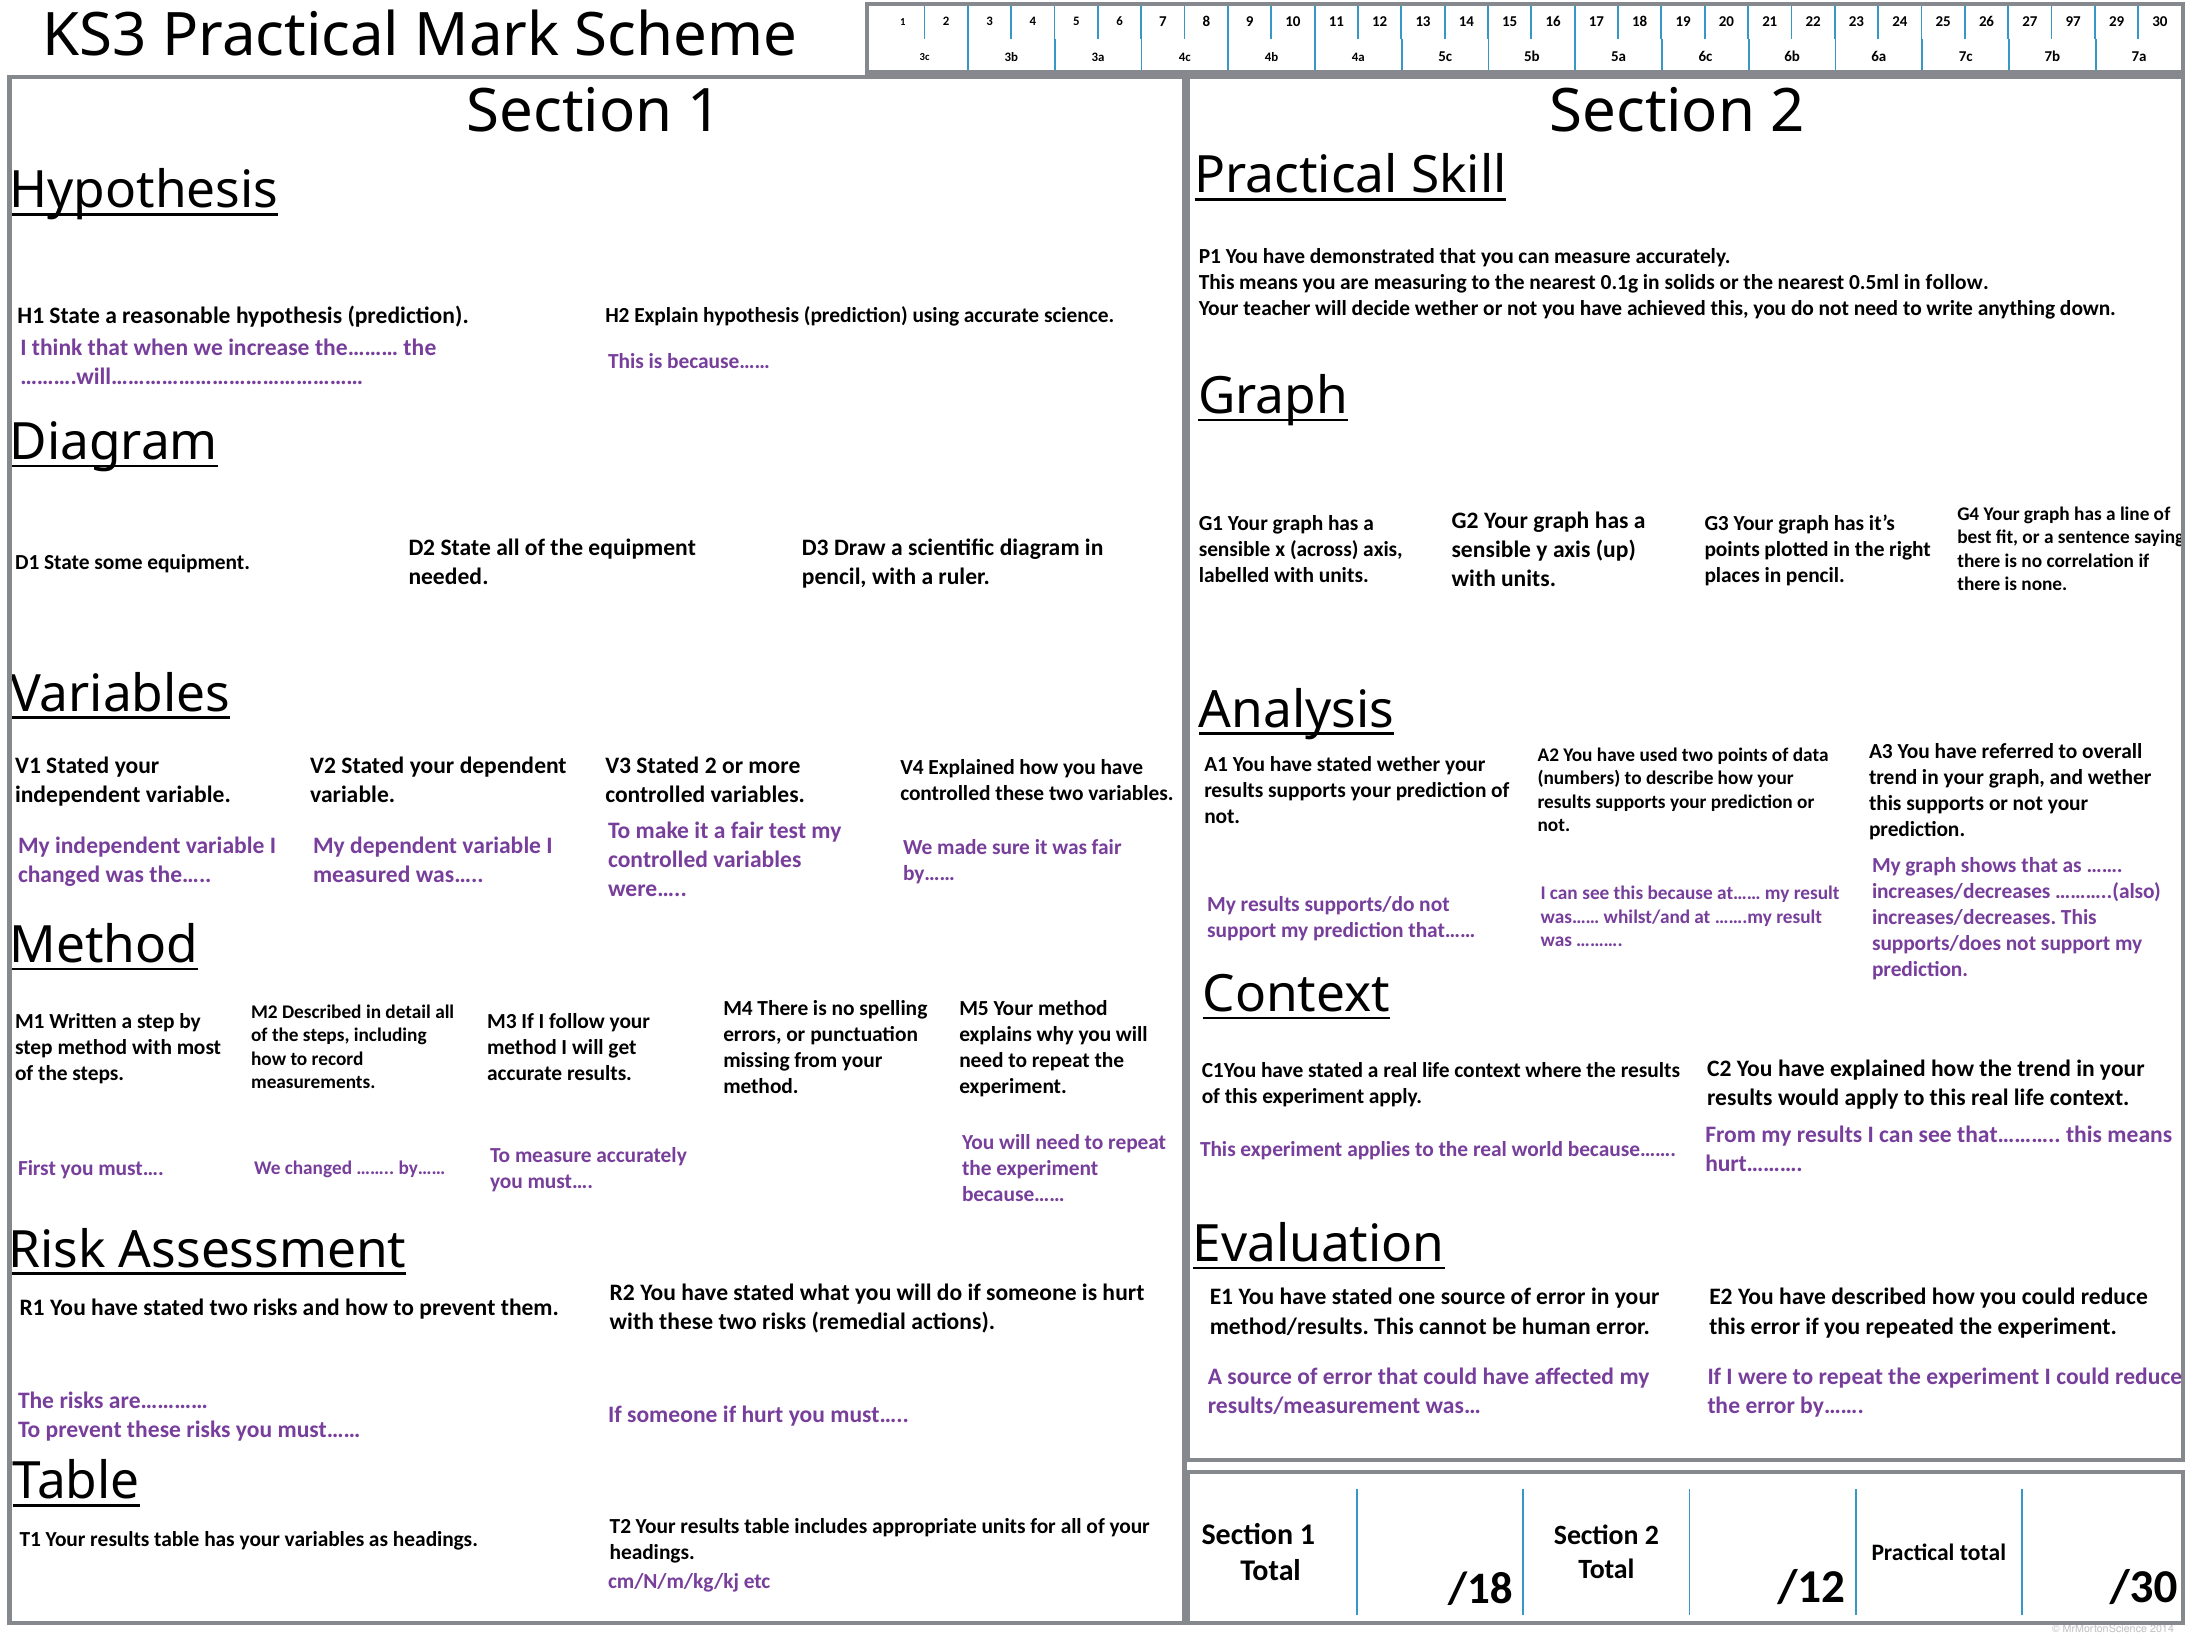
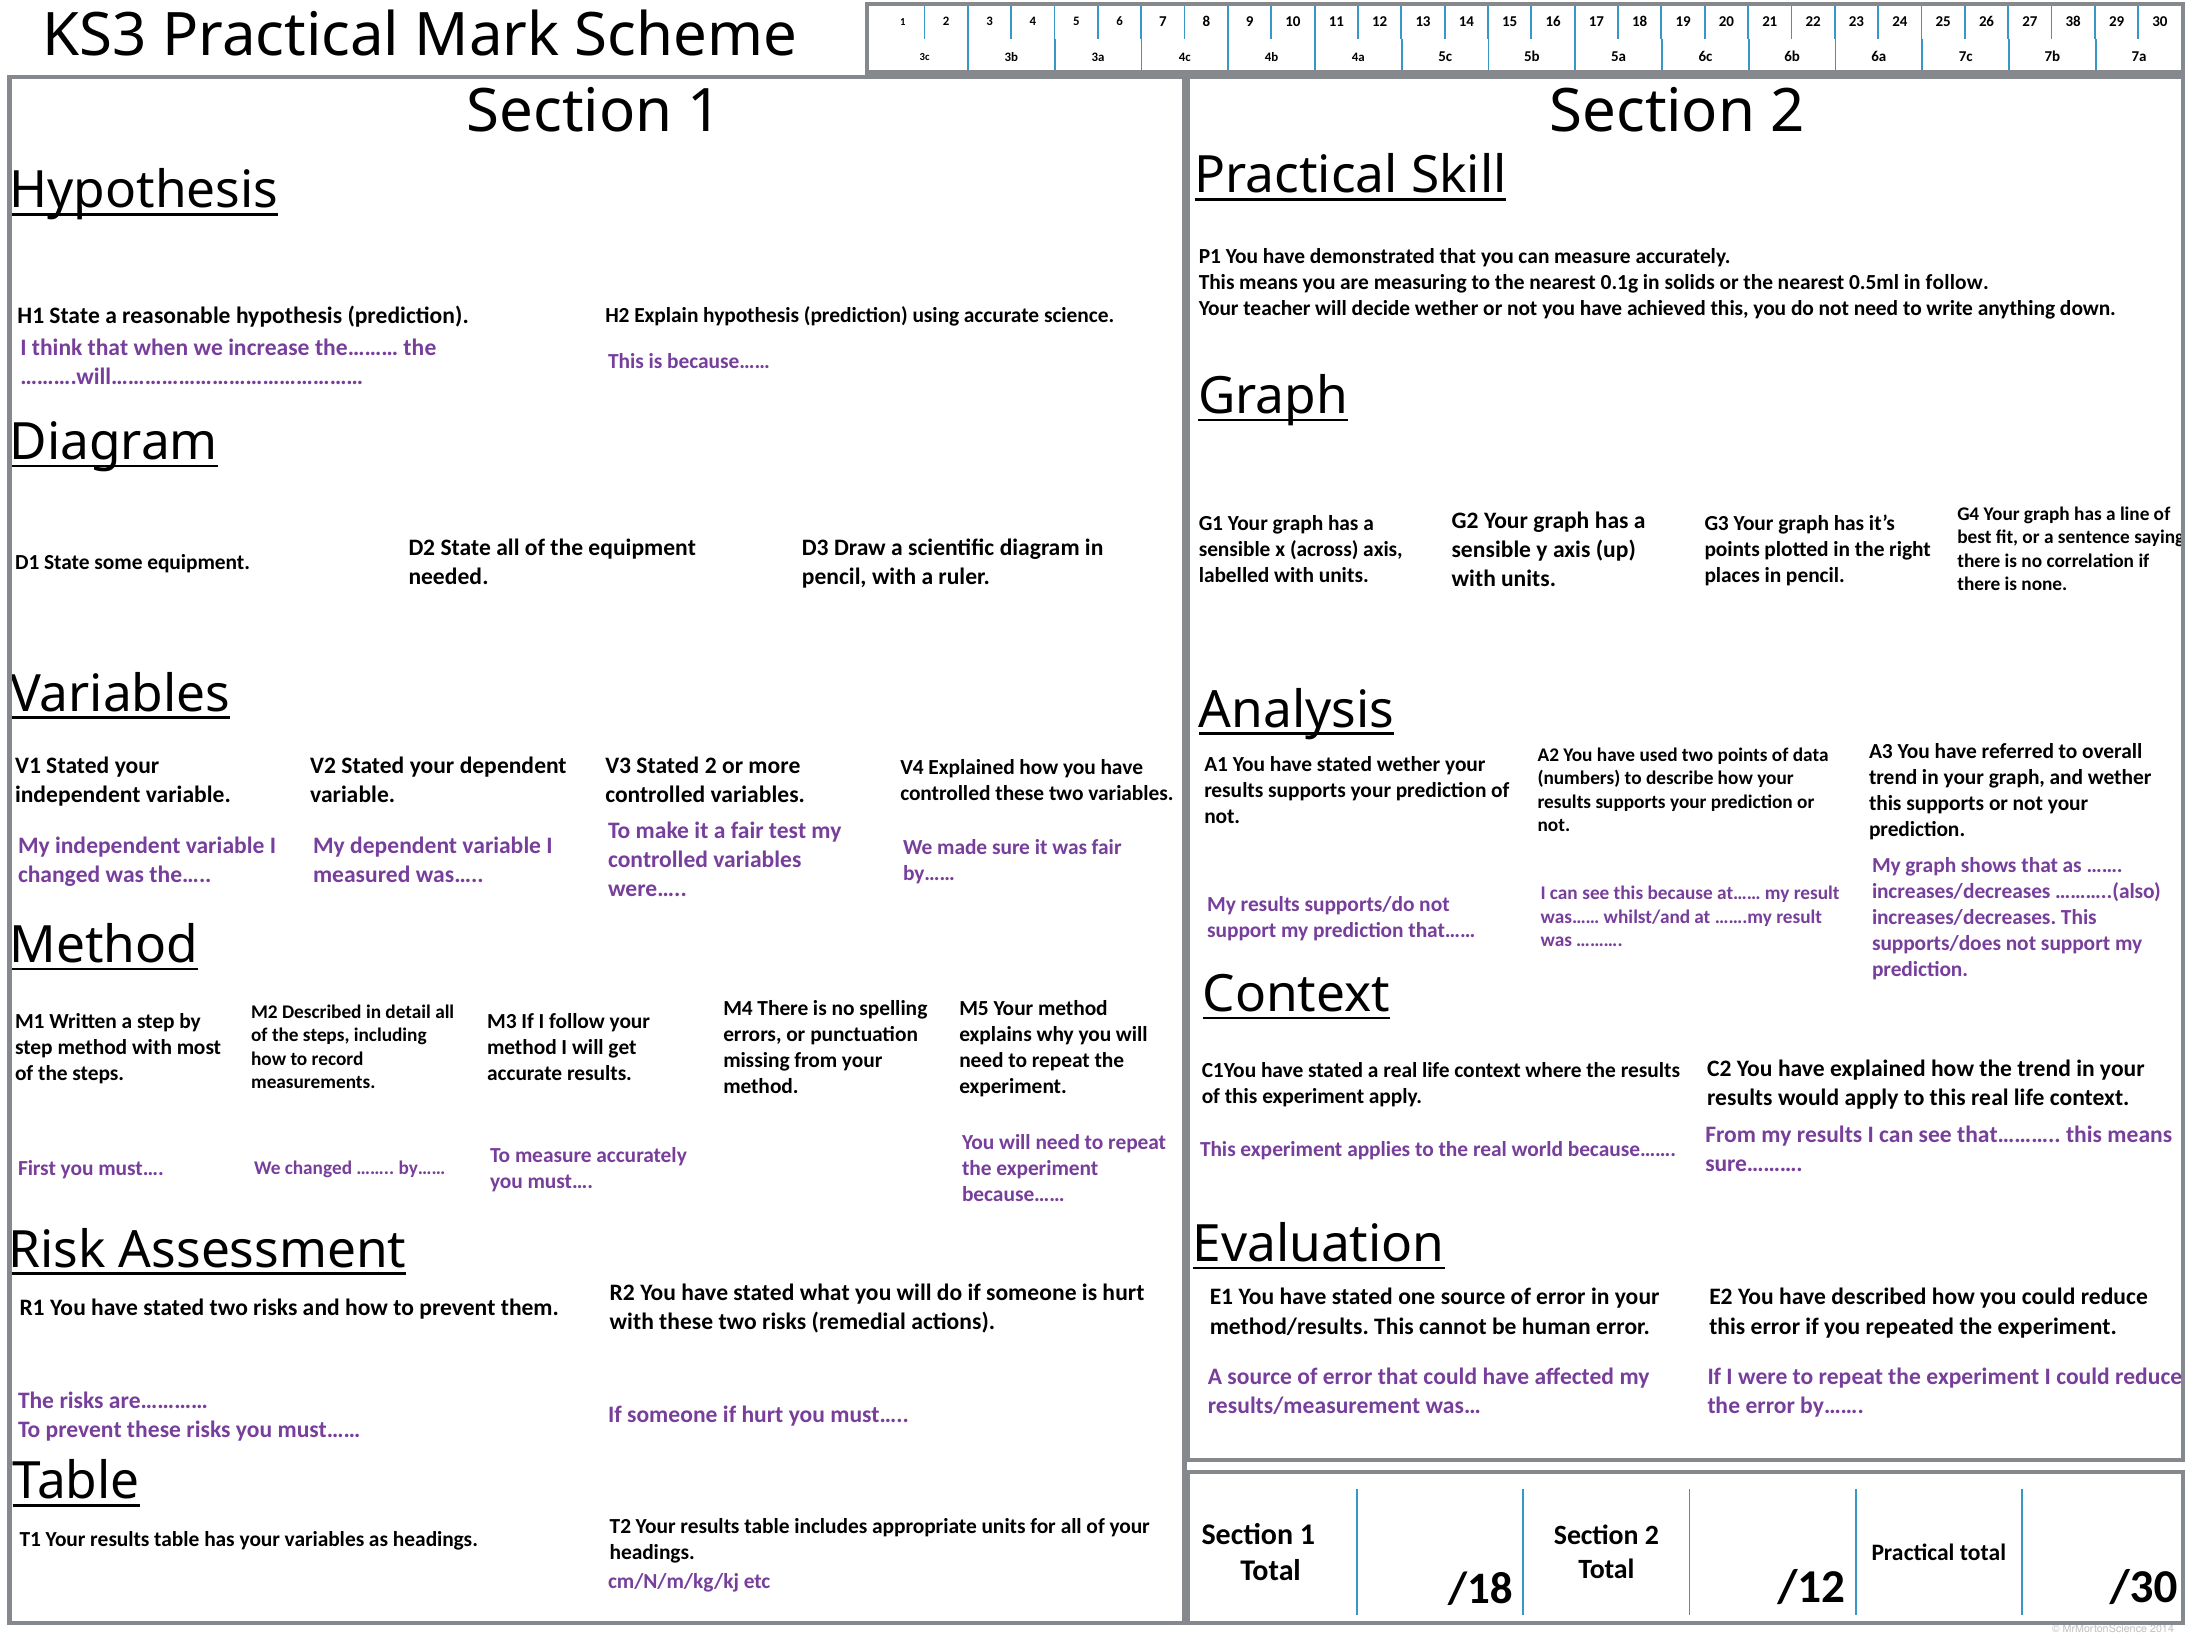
97: 97 -> 38
hurt………: hurt……… -> sure………
